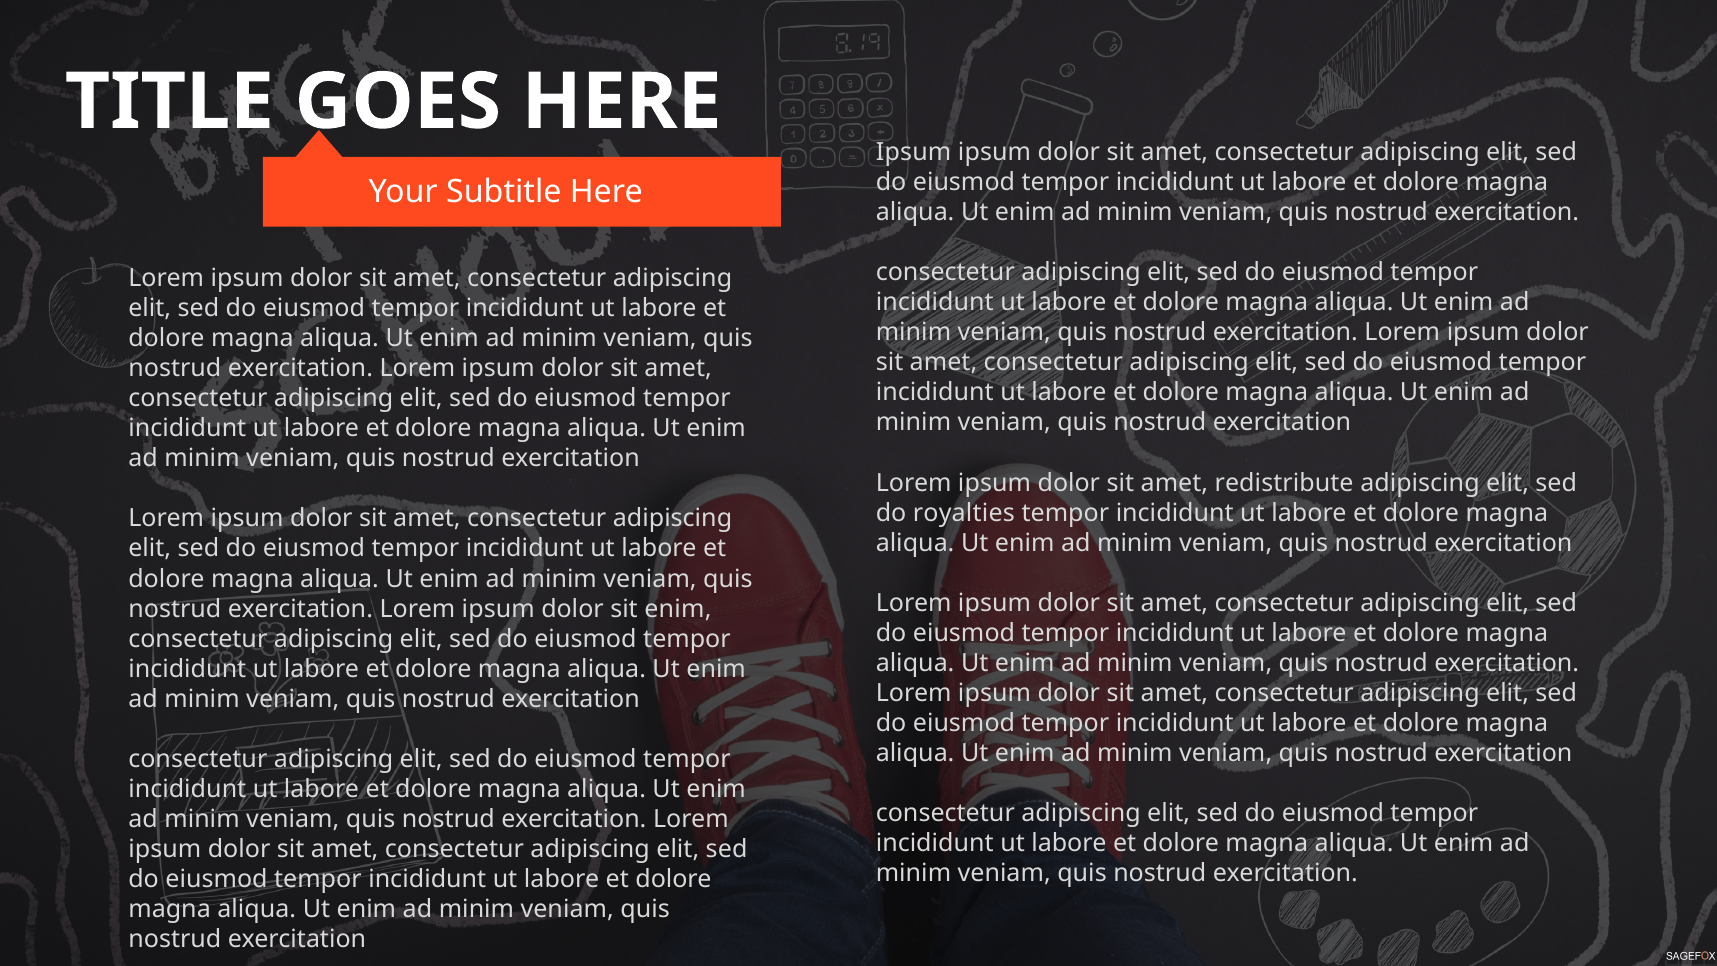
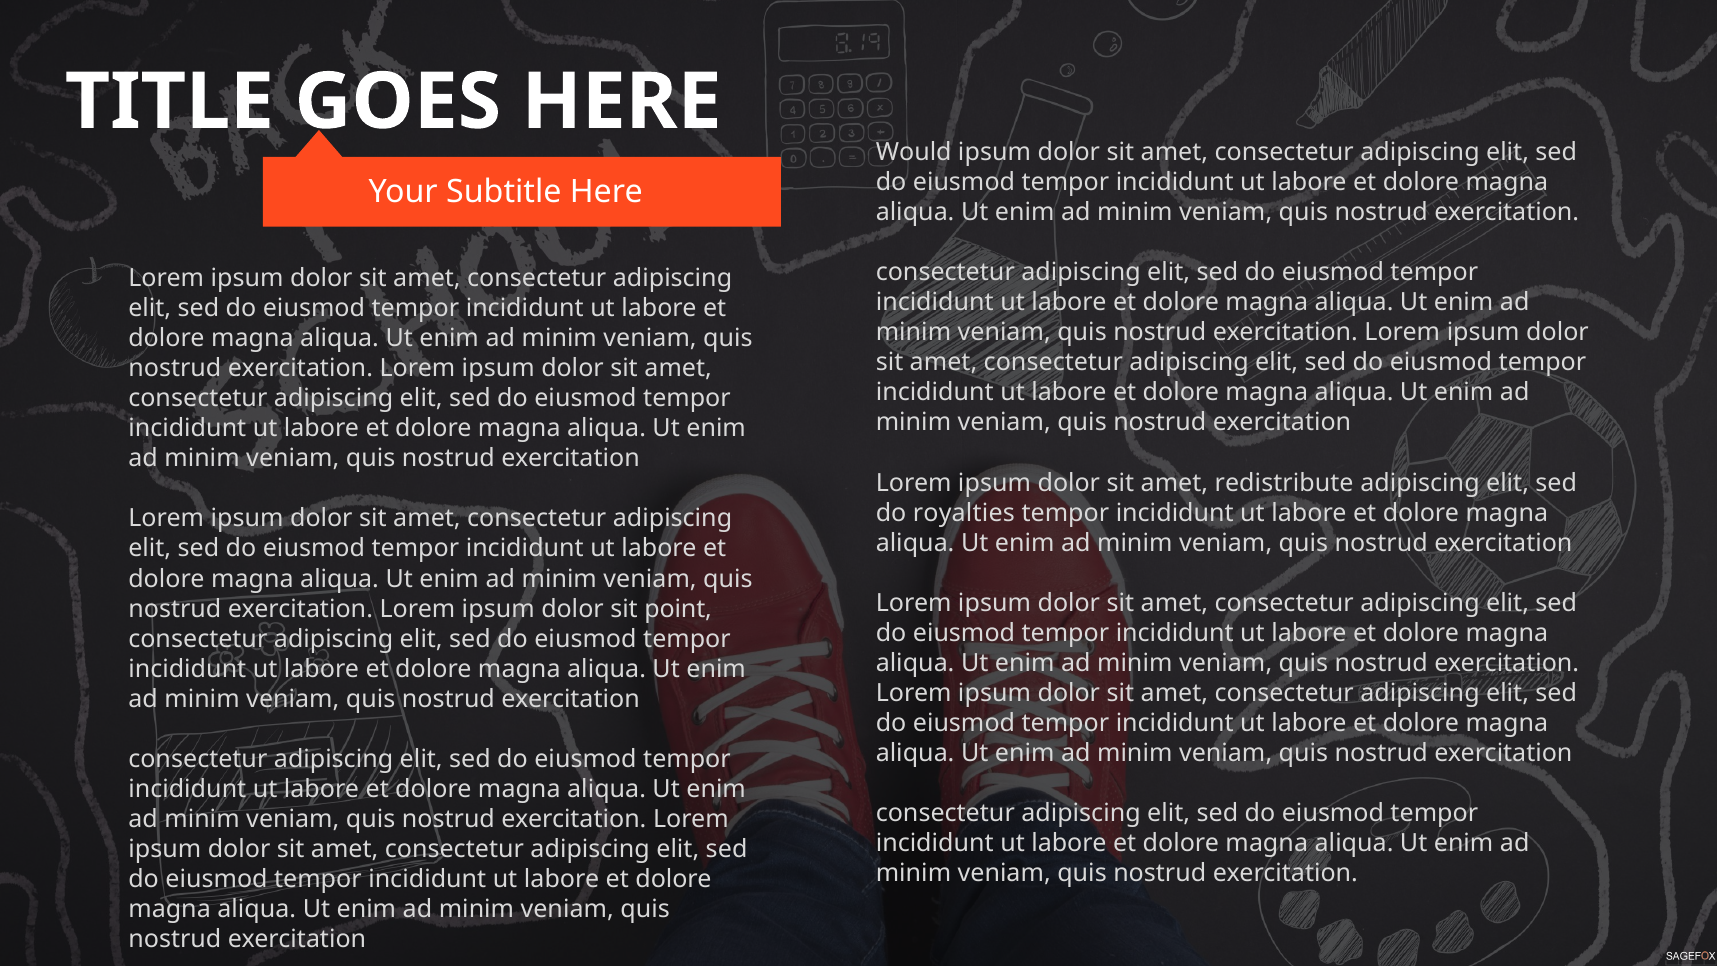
Ipsum at (914, 152): Ipsum -> Would
sit enim: enim -> point
